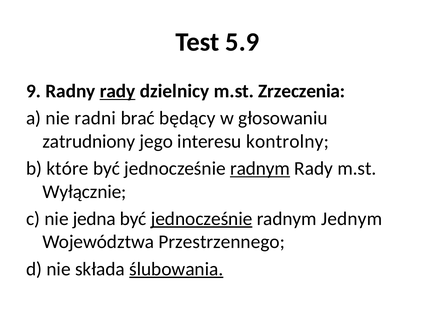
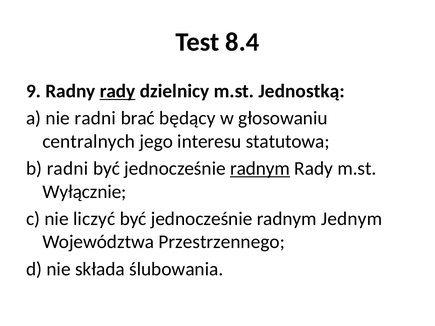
5.9: 5.9 -> 8.4
Zrzeczenia: Zrzeczenia -> Jednostką
zatrudniony: zatrudniony -> centralnych
kontrolny: kontrolny -> statutowa
b które: które -> radni
jedna: jedna -> liczyć
jednocześnie at (202, 219) underline: present -> none
ślubowania underline: present -> none
